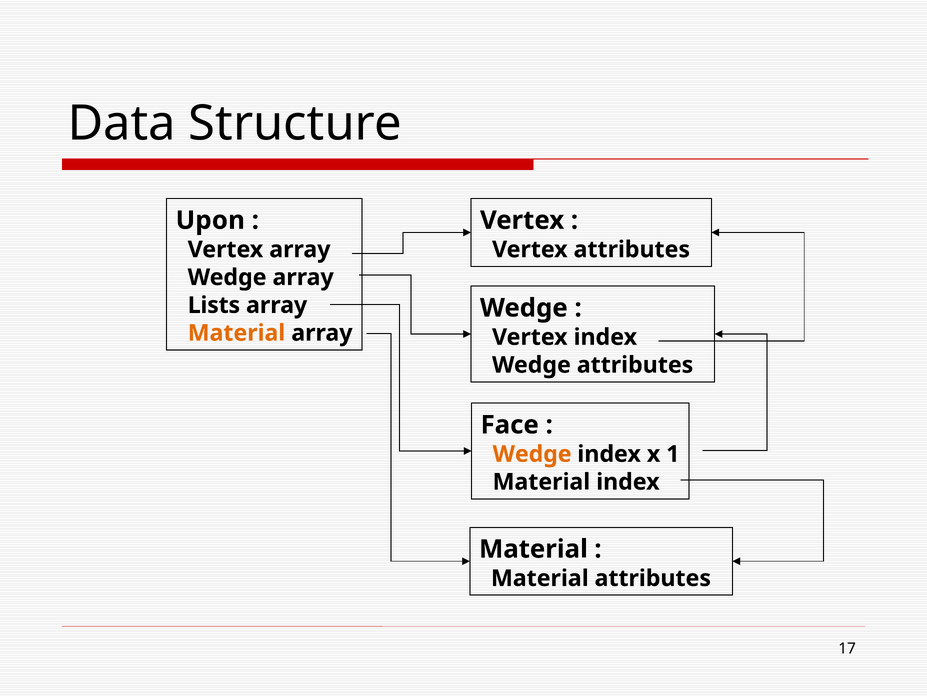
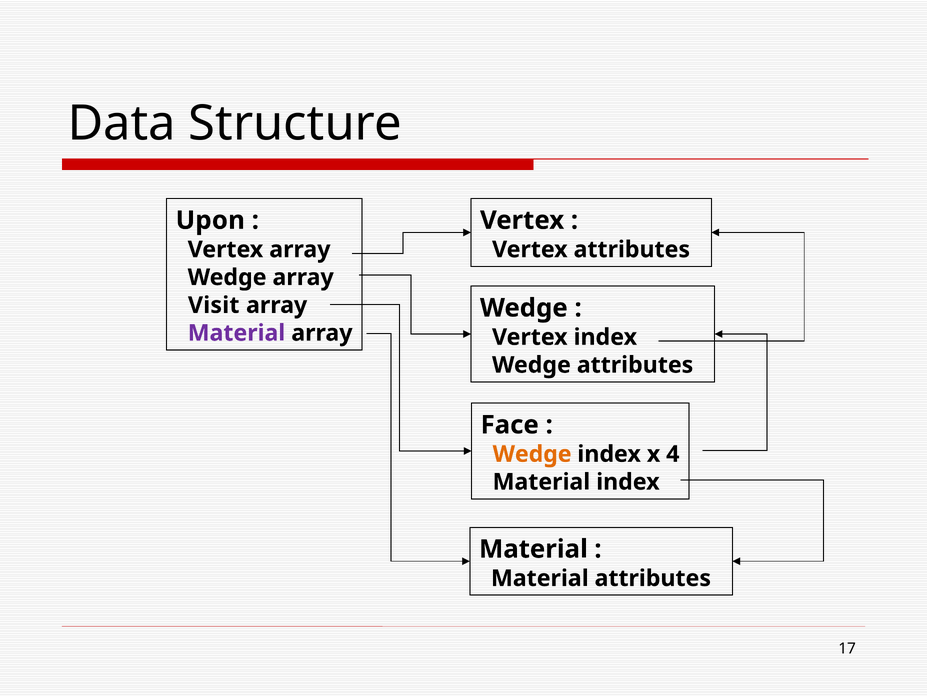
Lists: Lists -> Visit
Material at (236, 333) colour: orange -> purple
1: 1 -> 4
